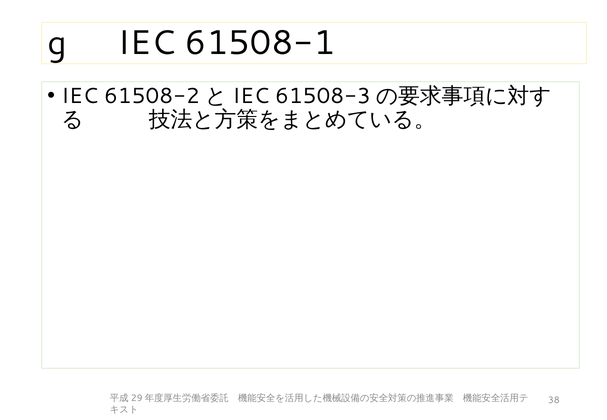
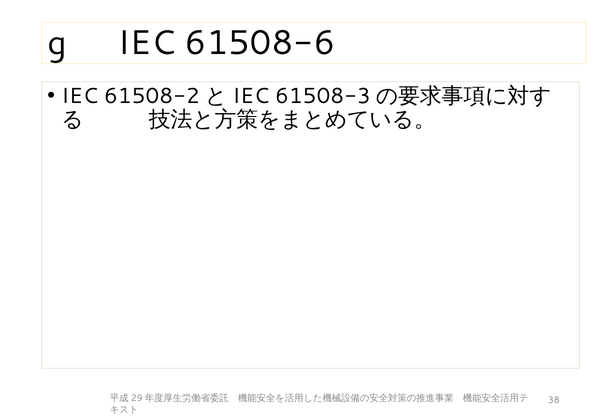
61508-1: 61508-1 -> 61508-6
